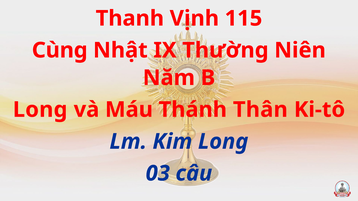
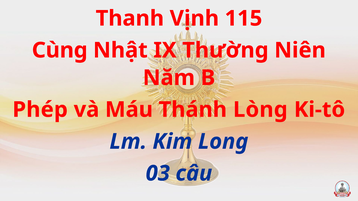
Long at (40, 110): Long -> Phép
Thân: Thân -> Lòng
